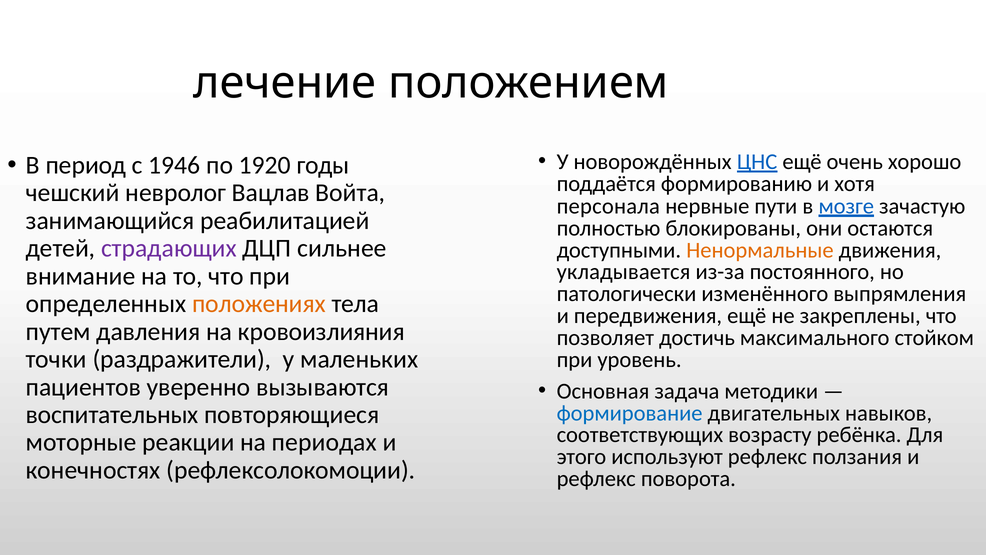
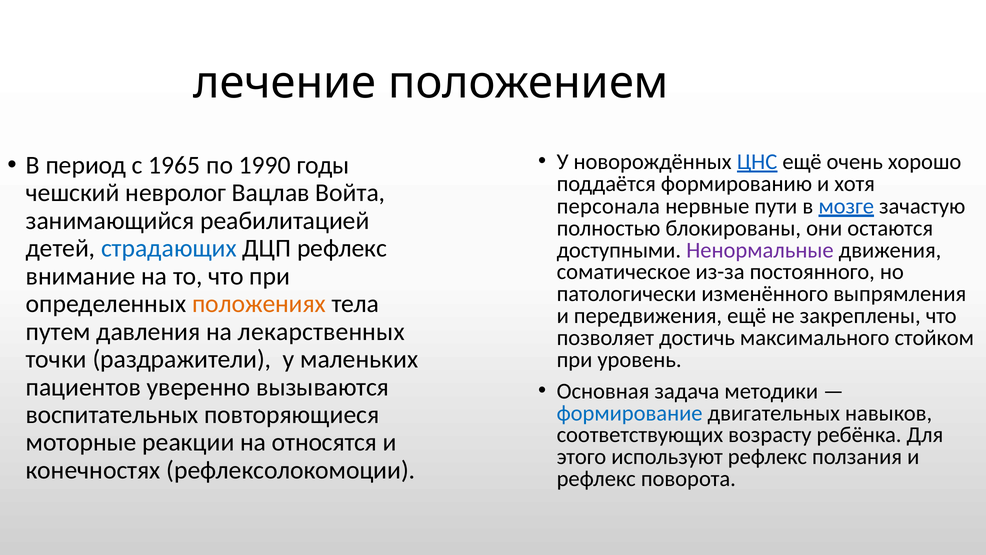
1946: 1946 -> 1965
1920: 1920 -> 1990
страдающих colour: purple -> blue
ДЦП сильнее: сильнее -> рефлекс
Ненормальные colour: orange -> purple
укладывается: укладывается -> соматическое
кровоизлияния: кровоизлияния -> лекарственных
периодах: периодах -> относятся
